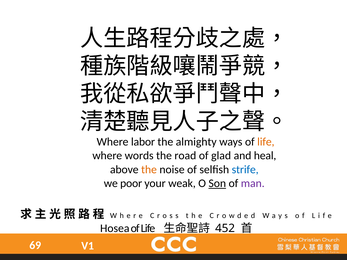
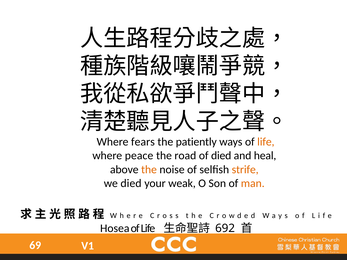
labor: labor -> fears
almighty: almighty -> patiently
words: words -> peace
of glad: glad -> died
strife colour: blue -> orange
we poor: poor -> died
Son underline: present -> none
man colour: purple -> orange
452: 452 -> 692
